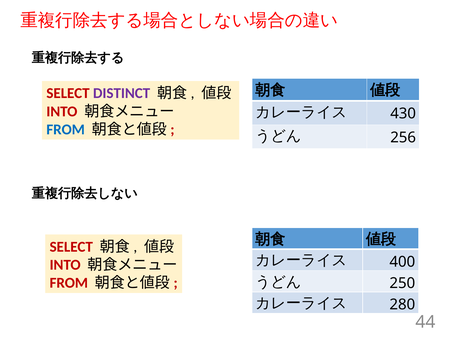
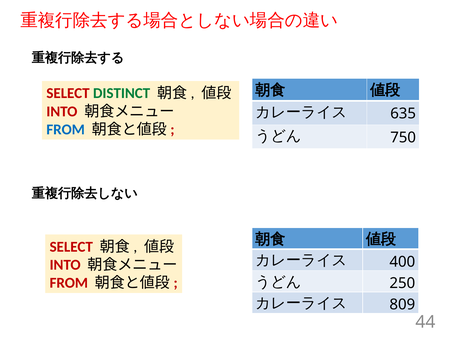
DISTINCT colour: purple -> green
430: 430 -> 635
256: 256 -> 750
280: 280 -> 809
